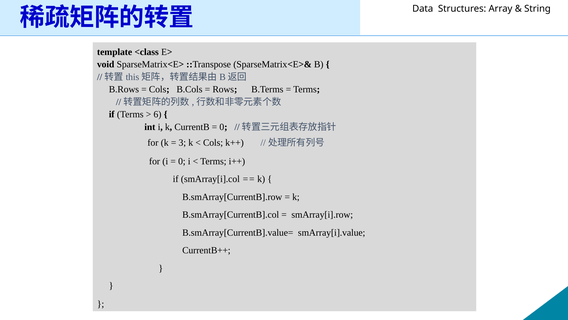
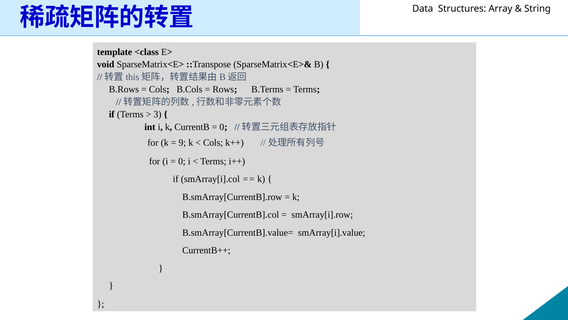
6: 6 -> 3
3: 3 -> 9
